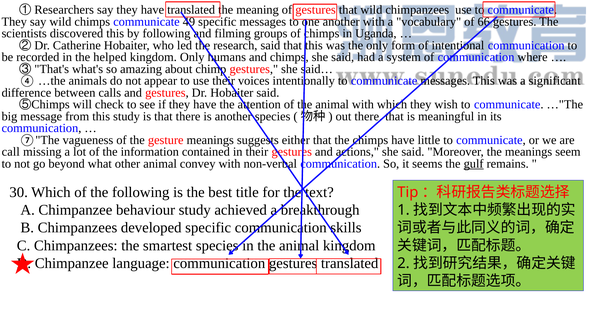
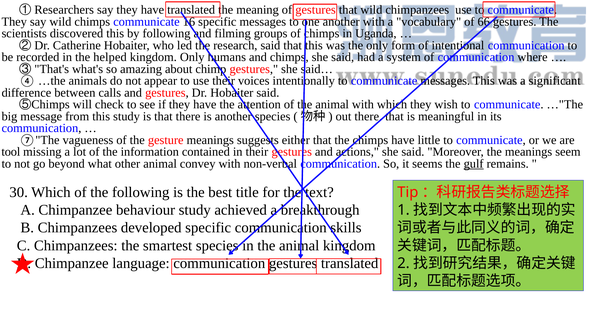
49: 49 -> 16
call: call -> tool
